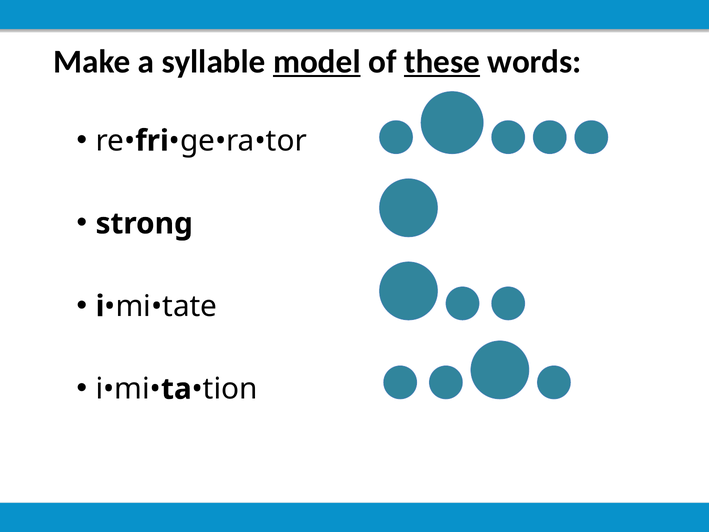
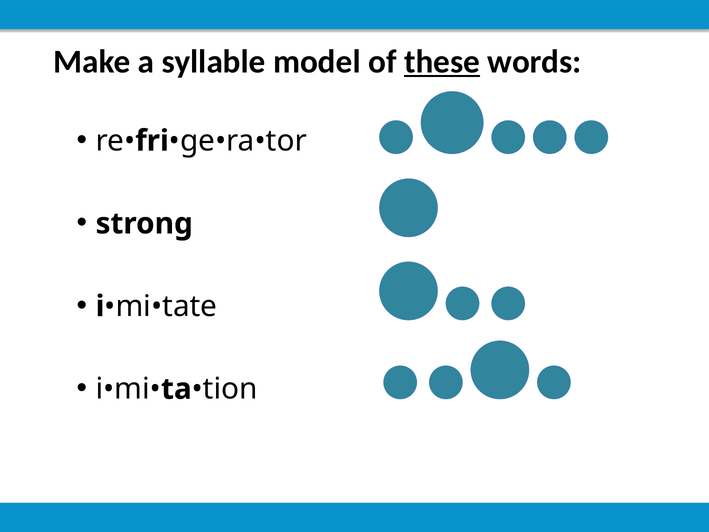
model underline: present -> none
